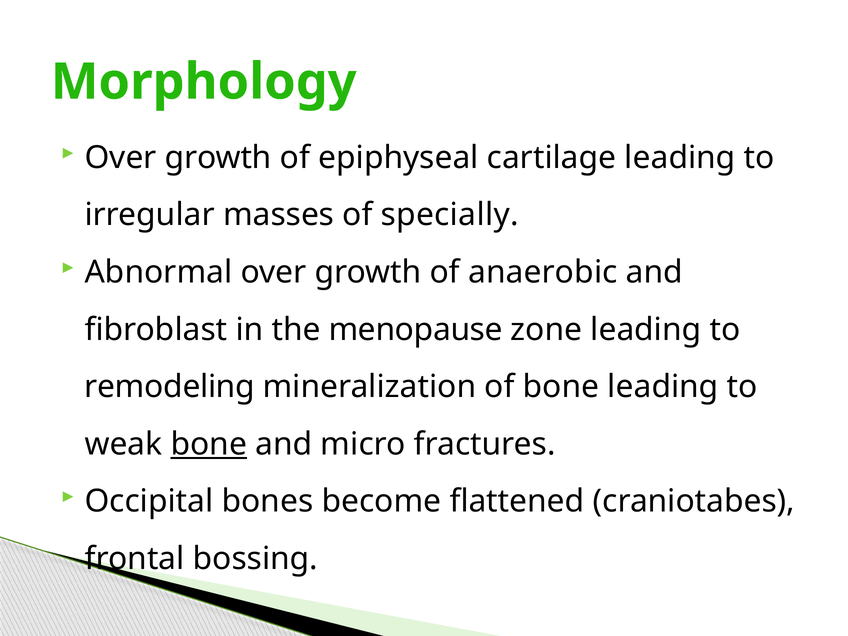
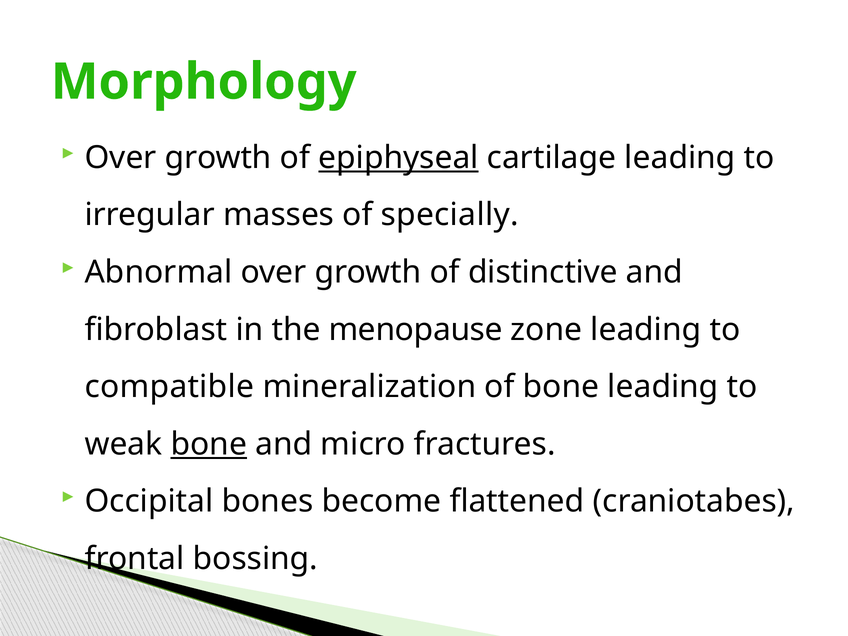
epiphyseal underline: none -> present
anaerobic: anaerobic -> distinctive
remodeling: remodeling -> compatible
